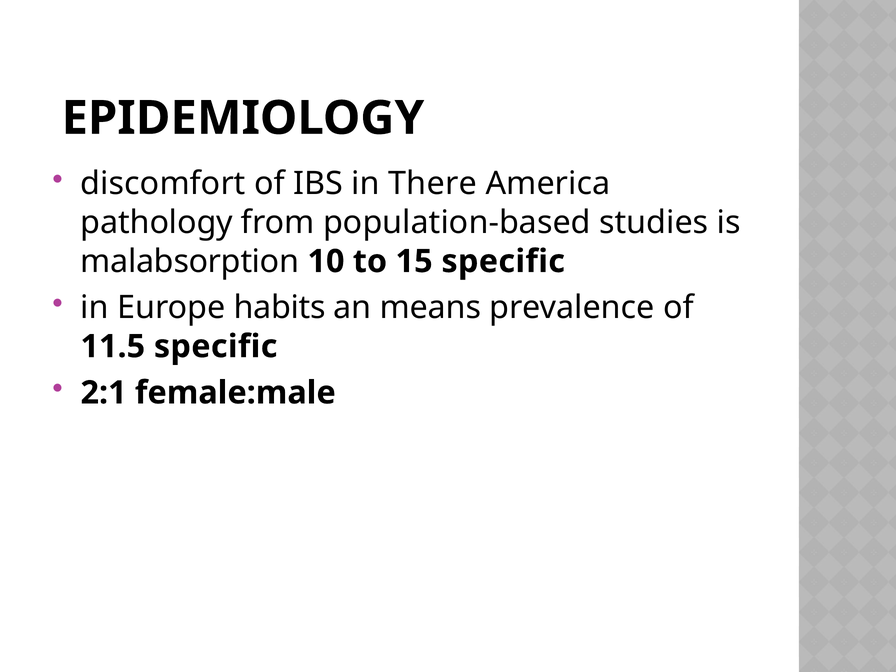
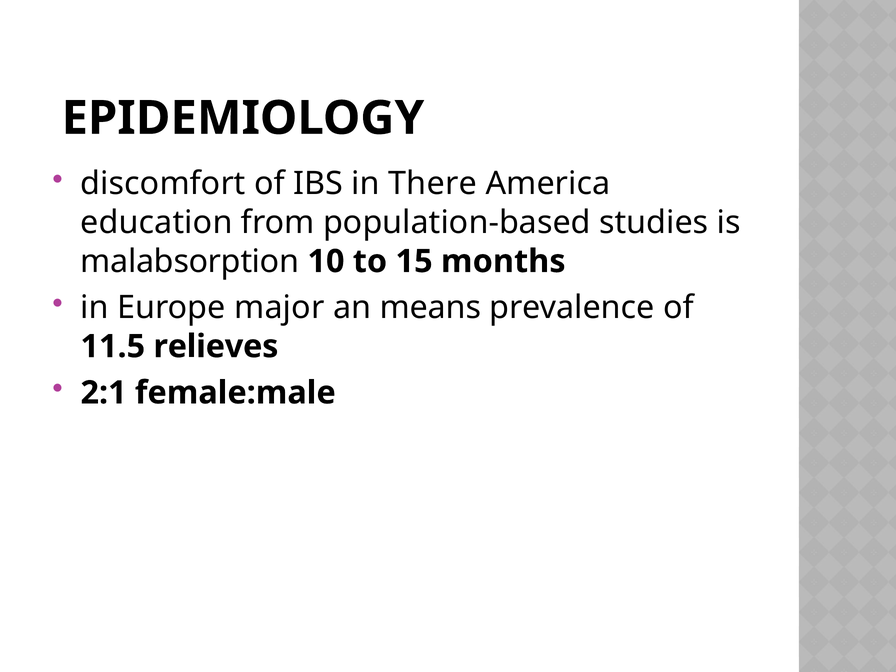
pathology: pathology -> education
15 specific: specific -> months
habits: habits -> major
11.5 specific: specific -> relieves
